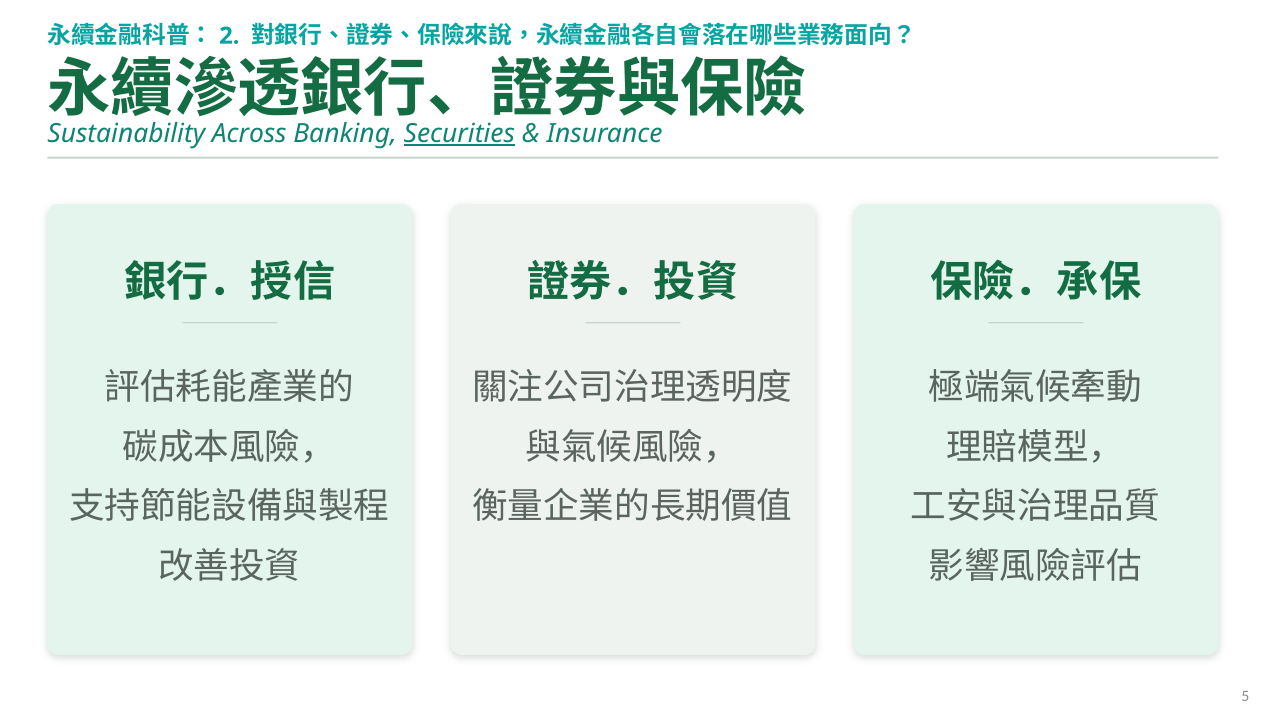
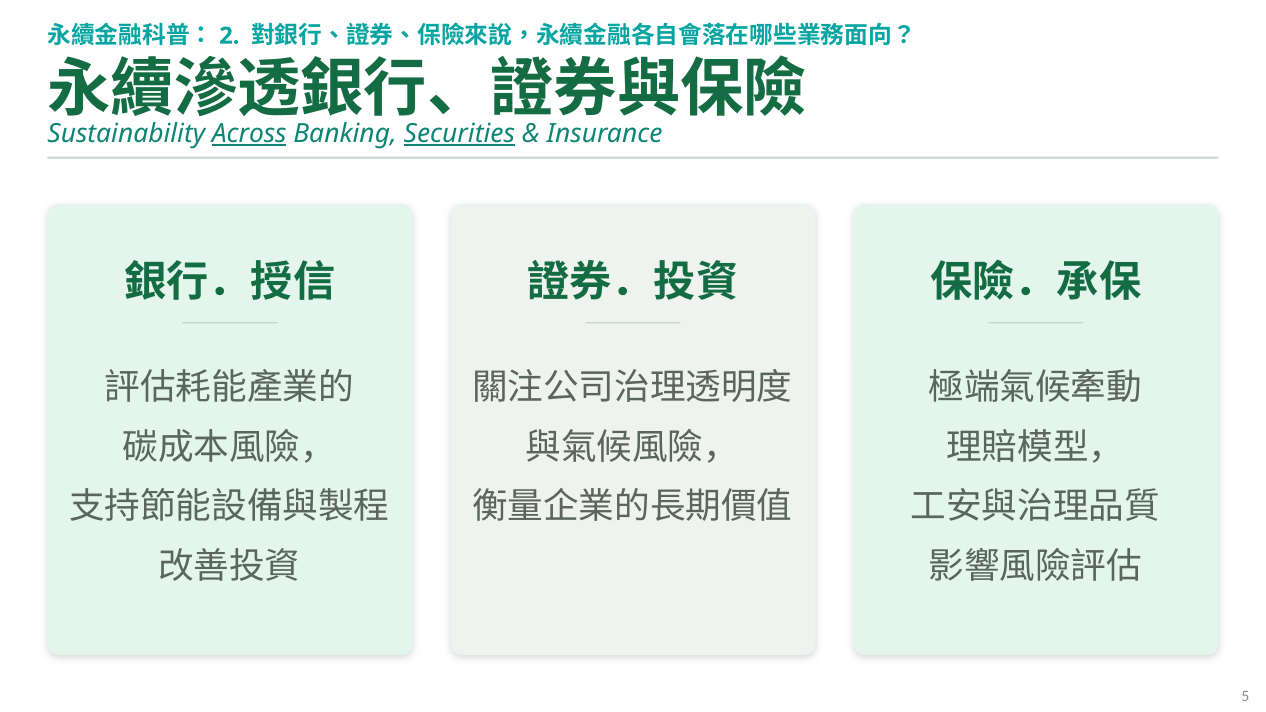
Across underline: none -> present
